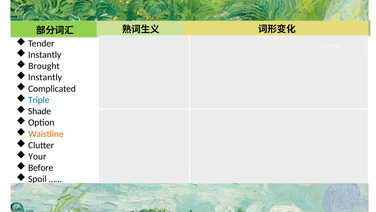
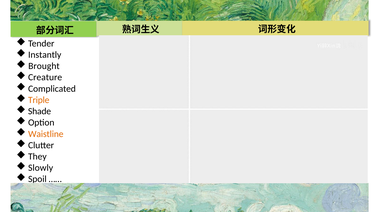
Instantly at (45, 77): Instantly -> Creature
Triple colour: blue -> orange
Your: Your -> They
Before: Before -> Slowly
